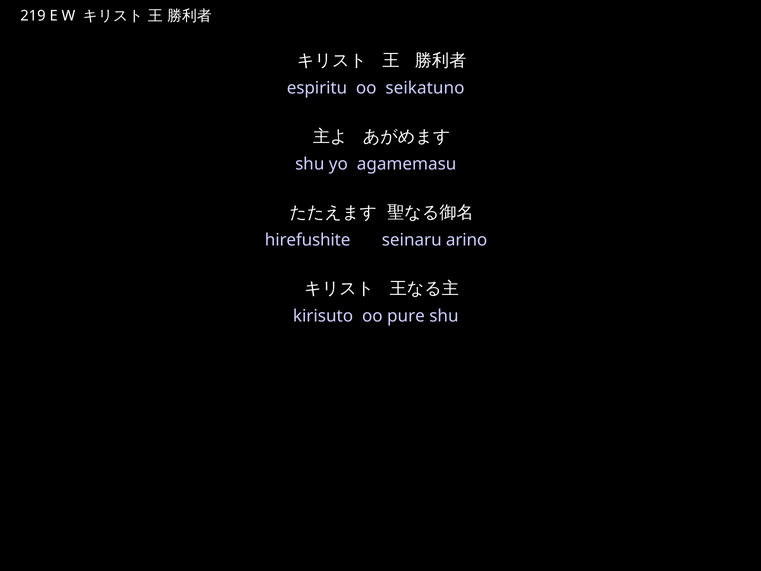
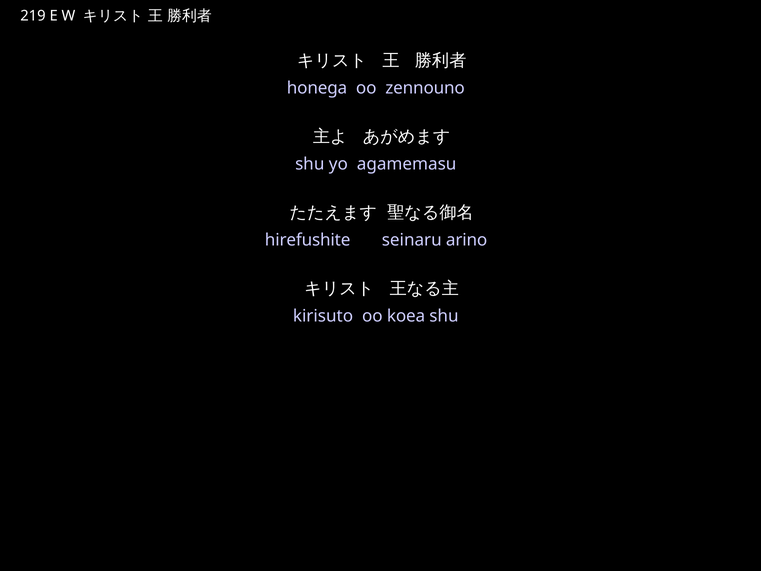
espiritu: espiritu -> honega
seikatuno: seikatuno -> zennouno
pure: pure -> koea
